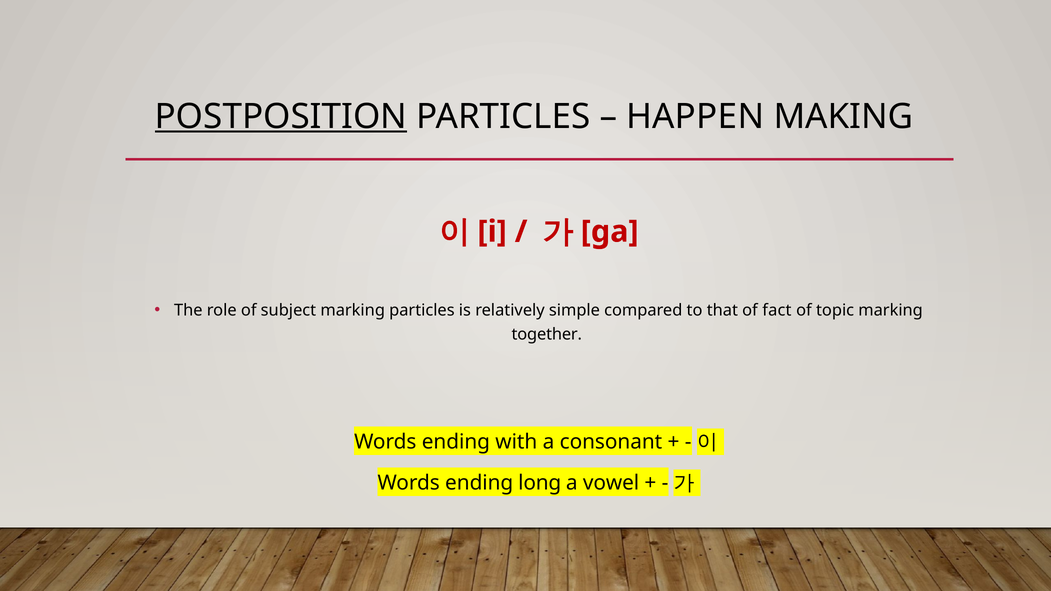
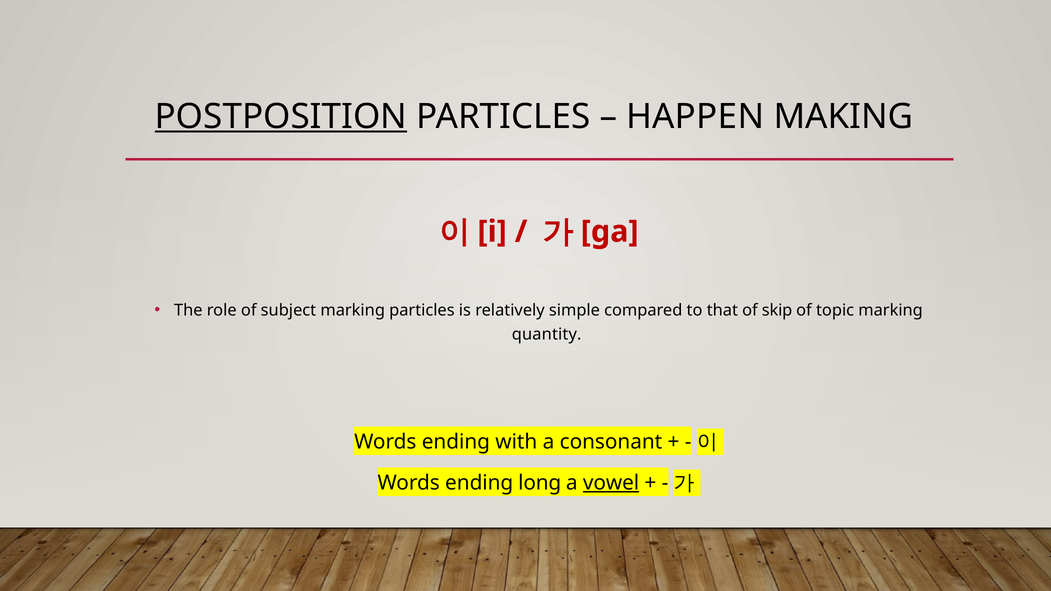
fact: fact -> skip
together: together -> quantity
vowel underline: none -> present
